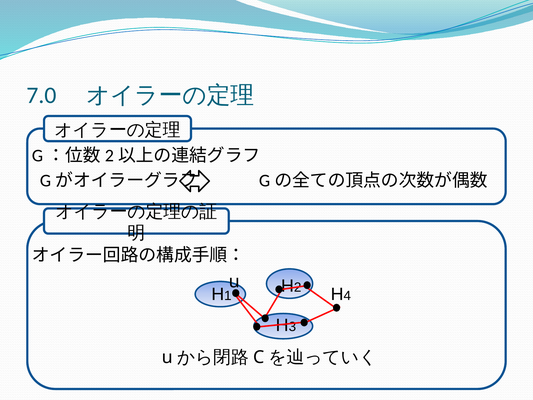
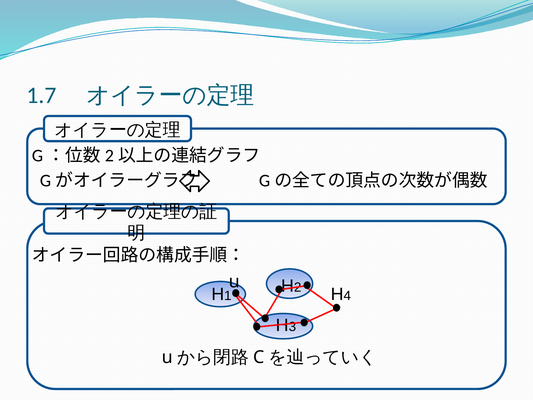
7.0: 7.0 -> 1.7
